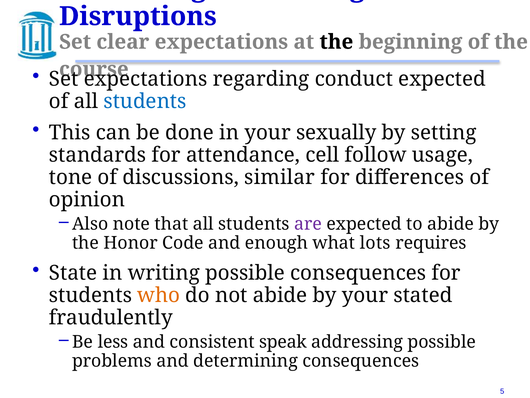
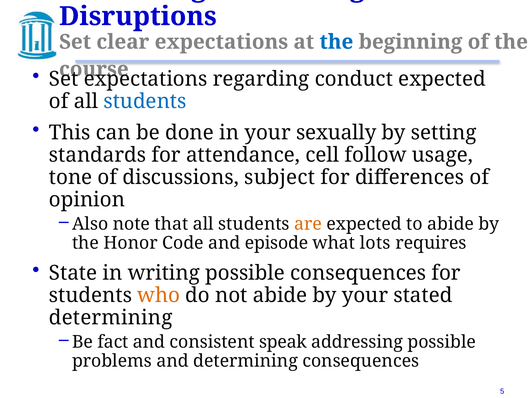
the at (336, 42) colour: black -> blue
similar: similar -> subject
are colour: purple -> orange
enough: enough -> episode
fraudulently at (111, 317): fraudulently -> determining
less: less -> fact
